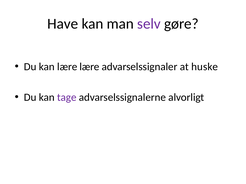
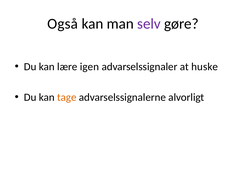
Have: Have -> Også
lære lære: lære -> igen
tage colour: purple -> orange
